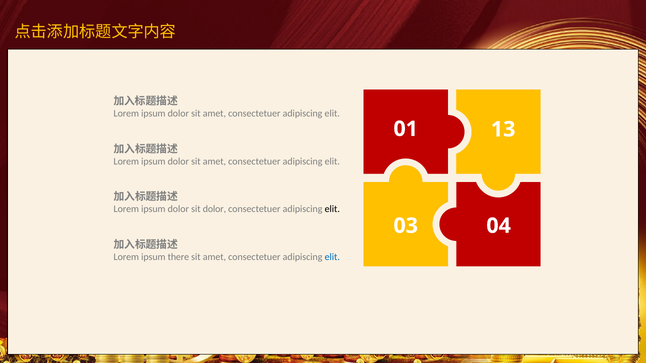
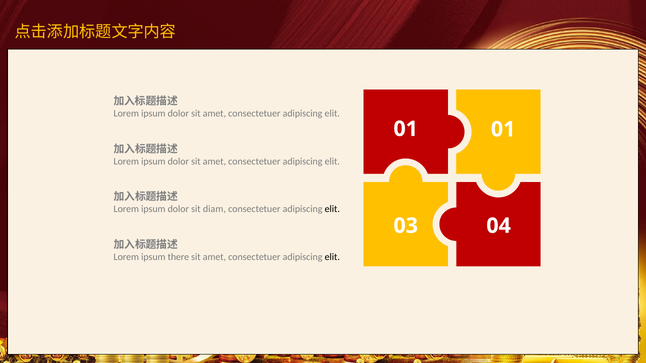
01 13: 13 -> 01
sit dolor: dolor -> diam
elit at (332, 257) colour: blue -> black
